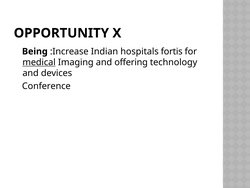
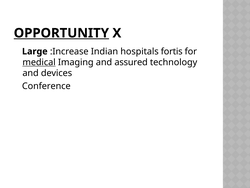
OPPORTUNITY underline: none -> present
Being: Being -> Large
offering: offering -> assured
